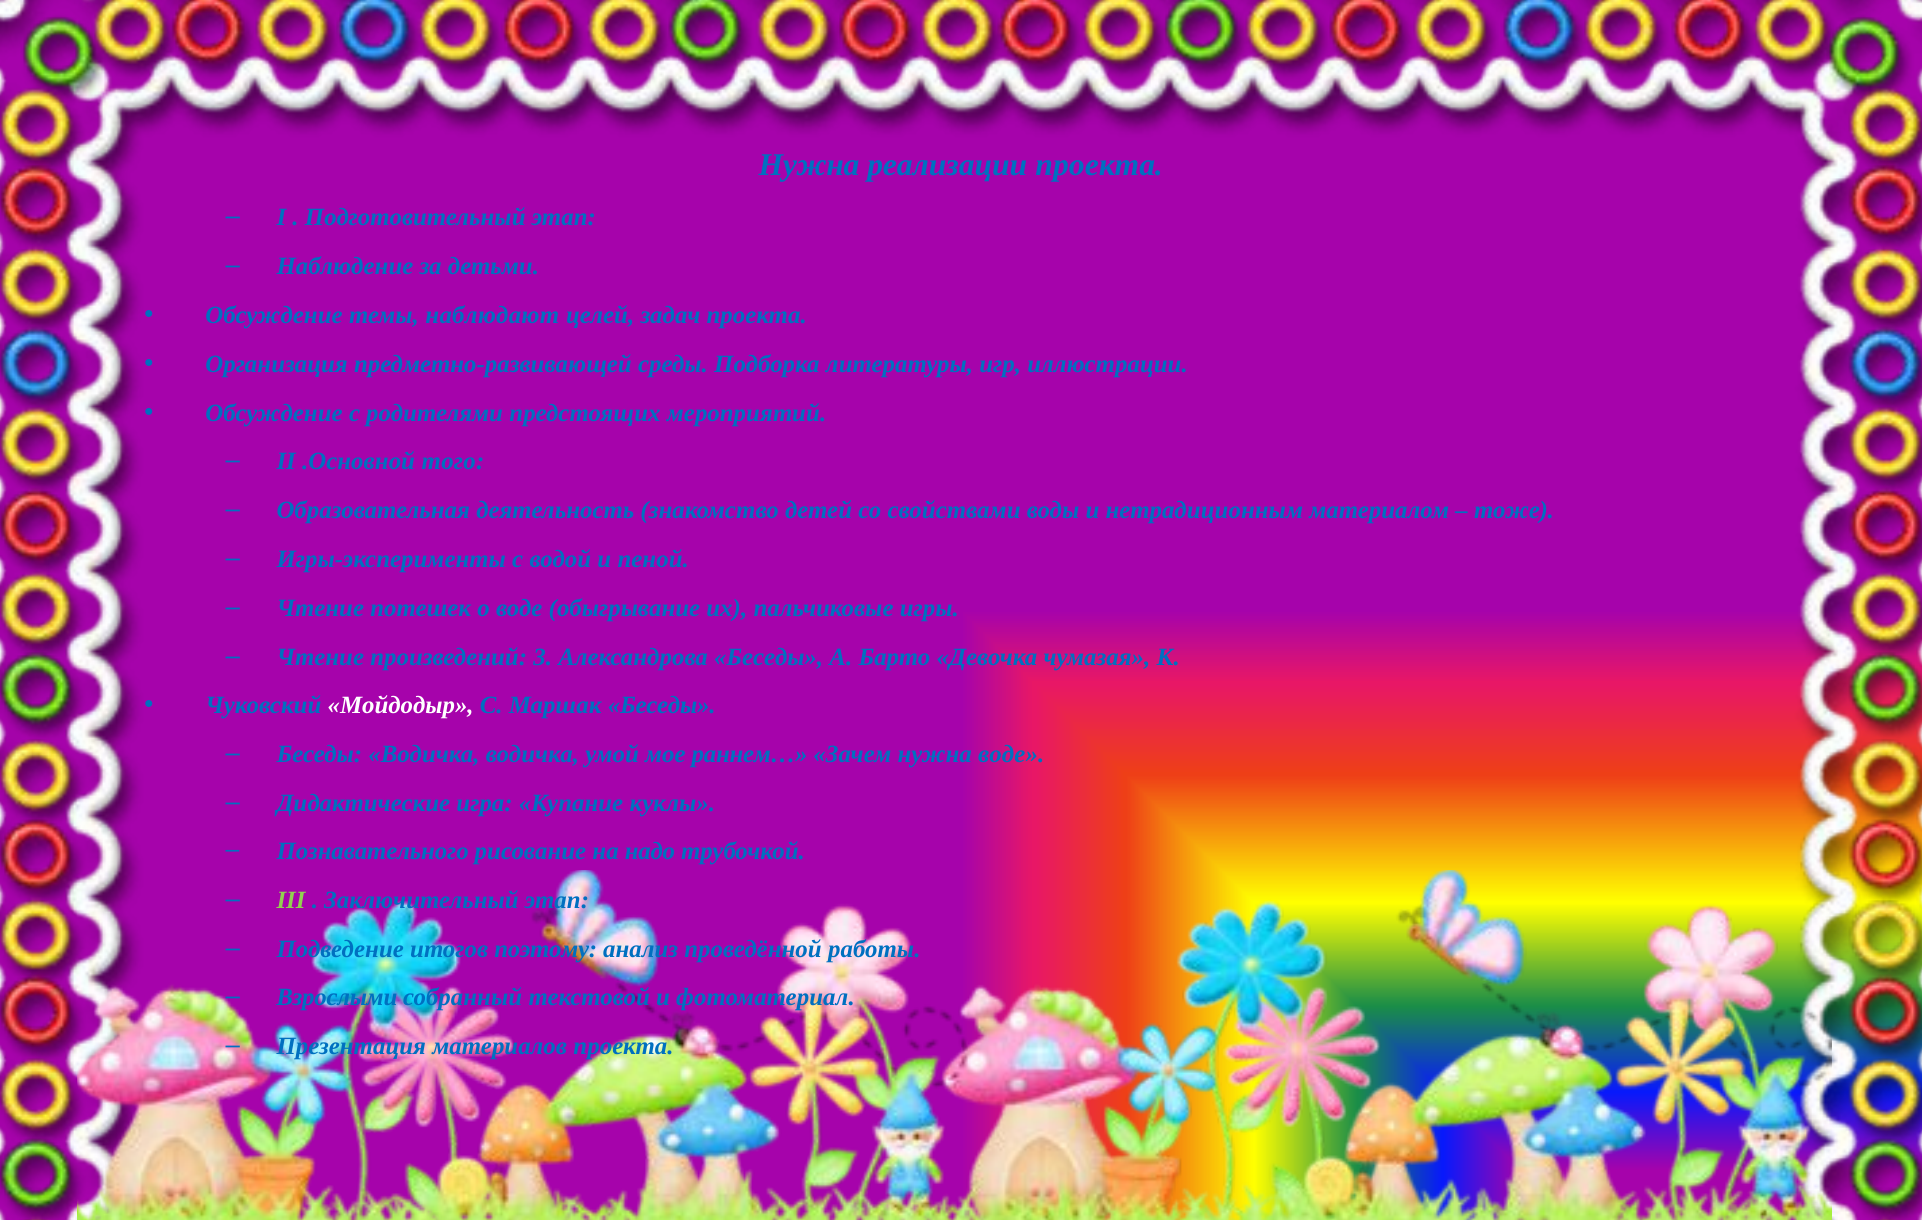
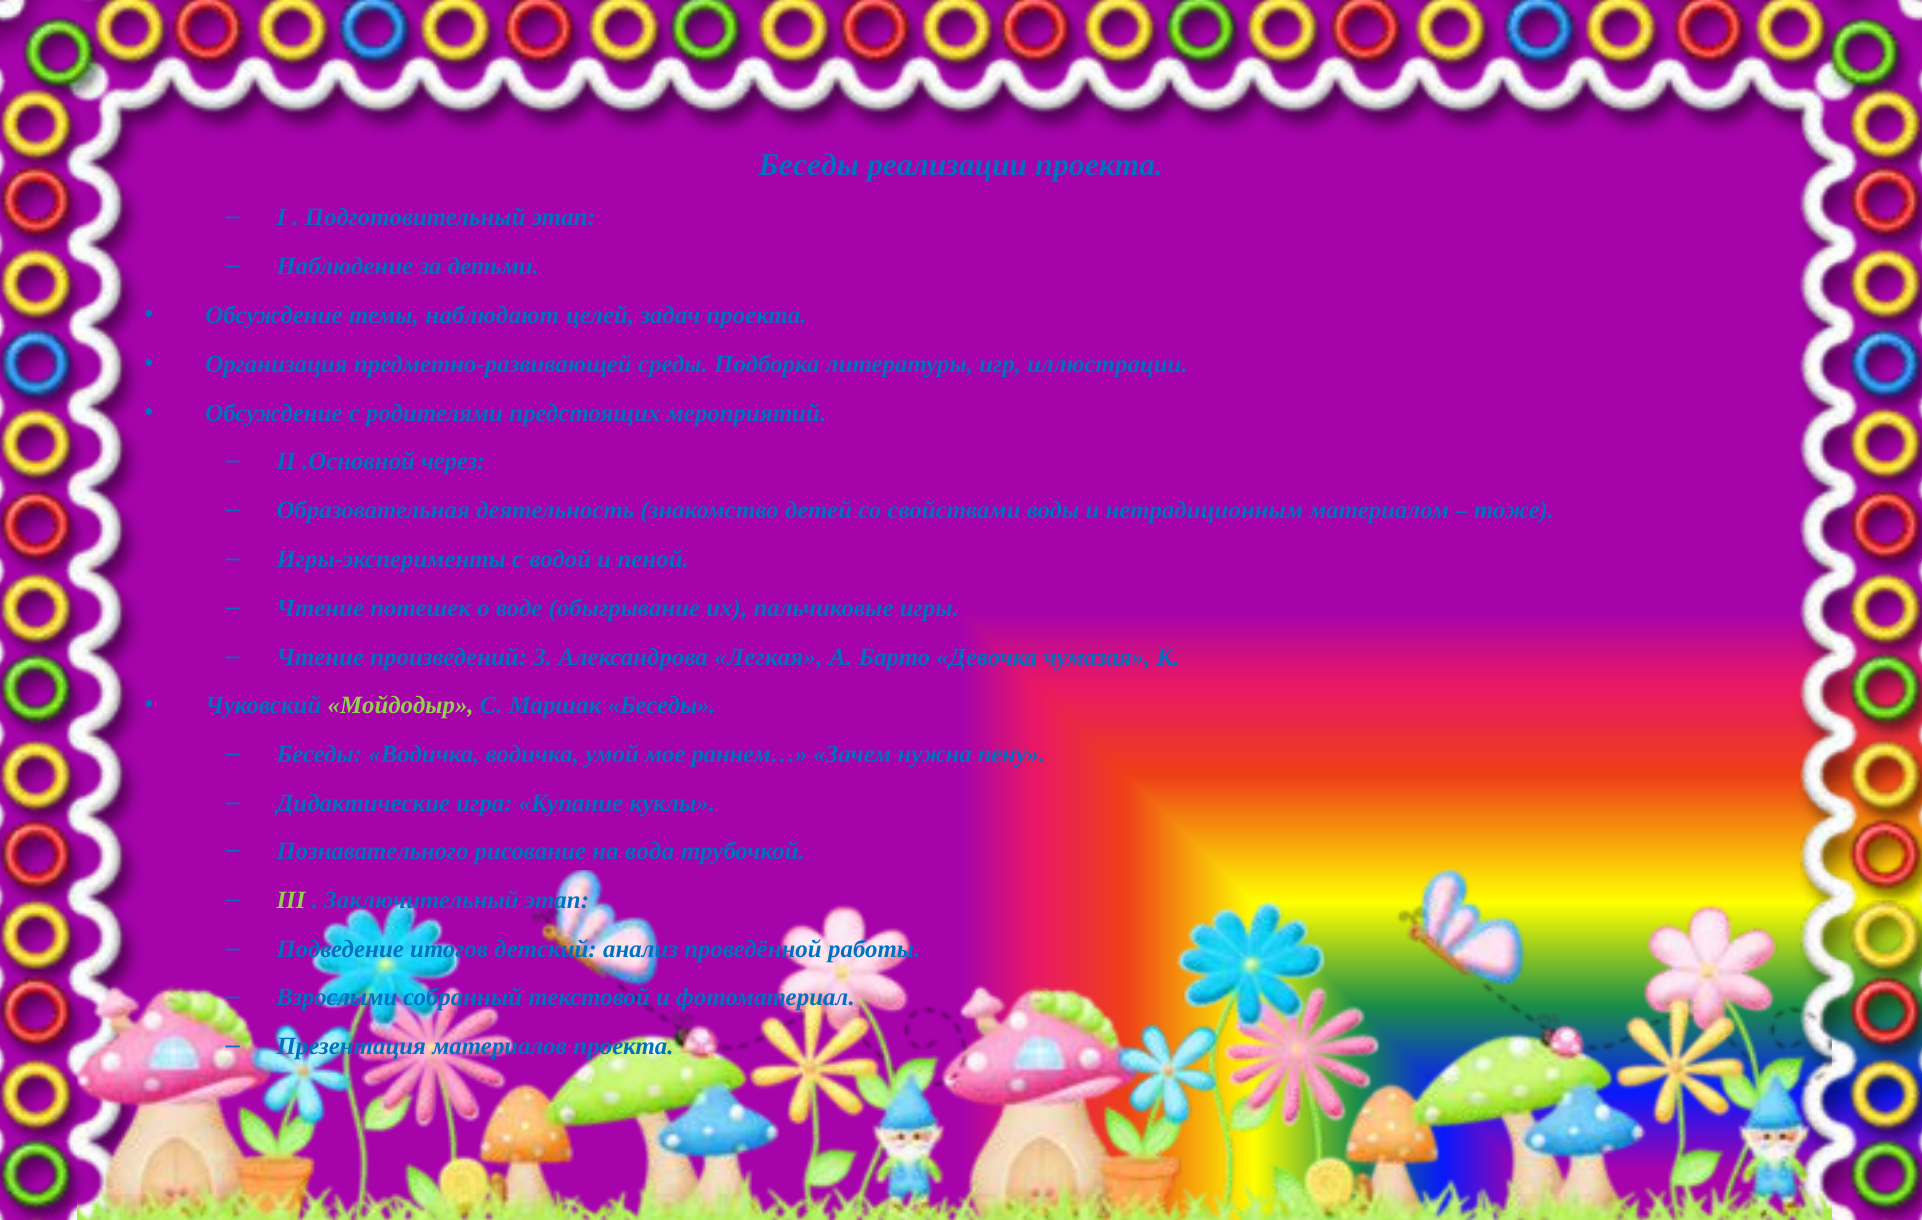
Нужна at (809, 165): Нужна -> Беседы
того: того -> через
Александрова Беседы: Беседы -> Легкая
Мойдодыр colour: white -> light green
нужна воде: воде -> пену
надо: надо -> вода
поэтому: поэтому -> детский
